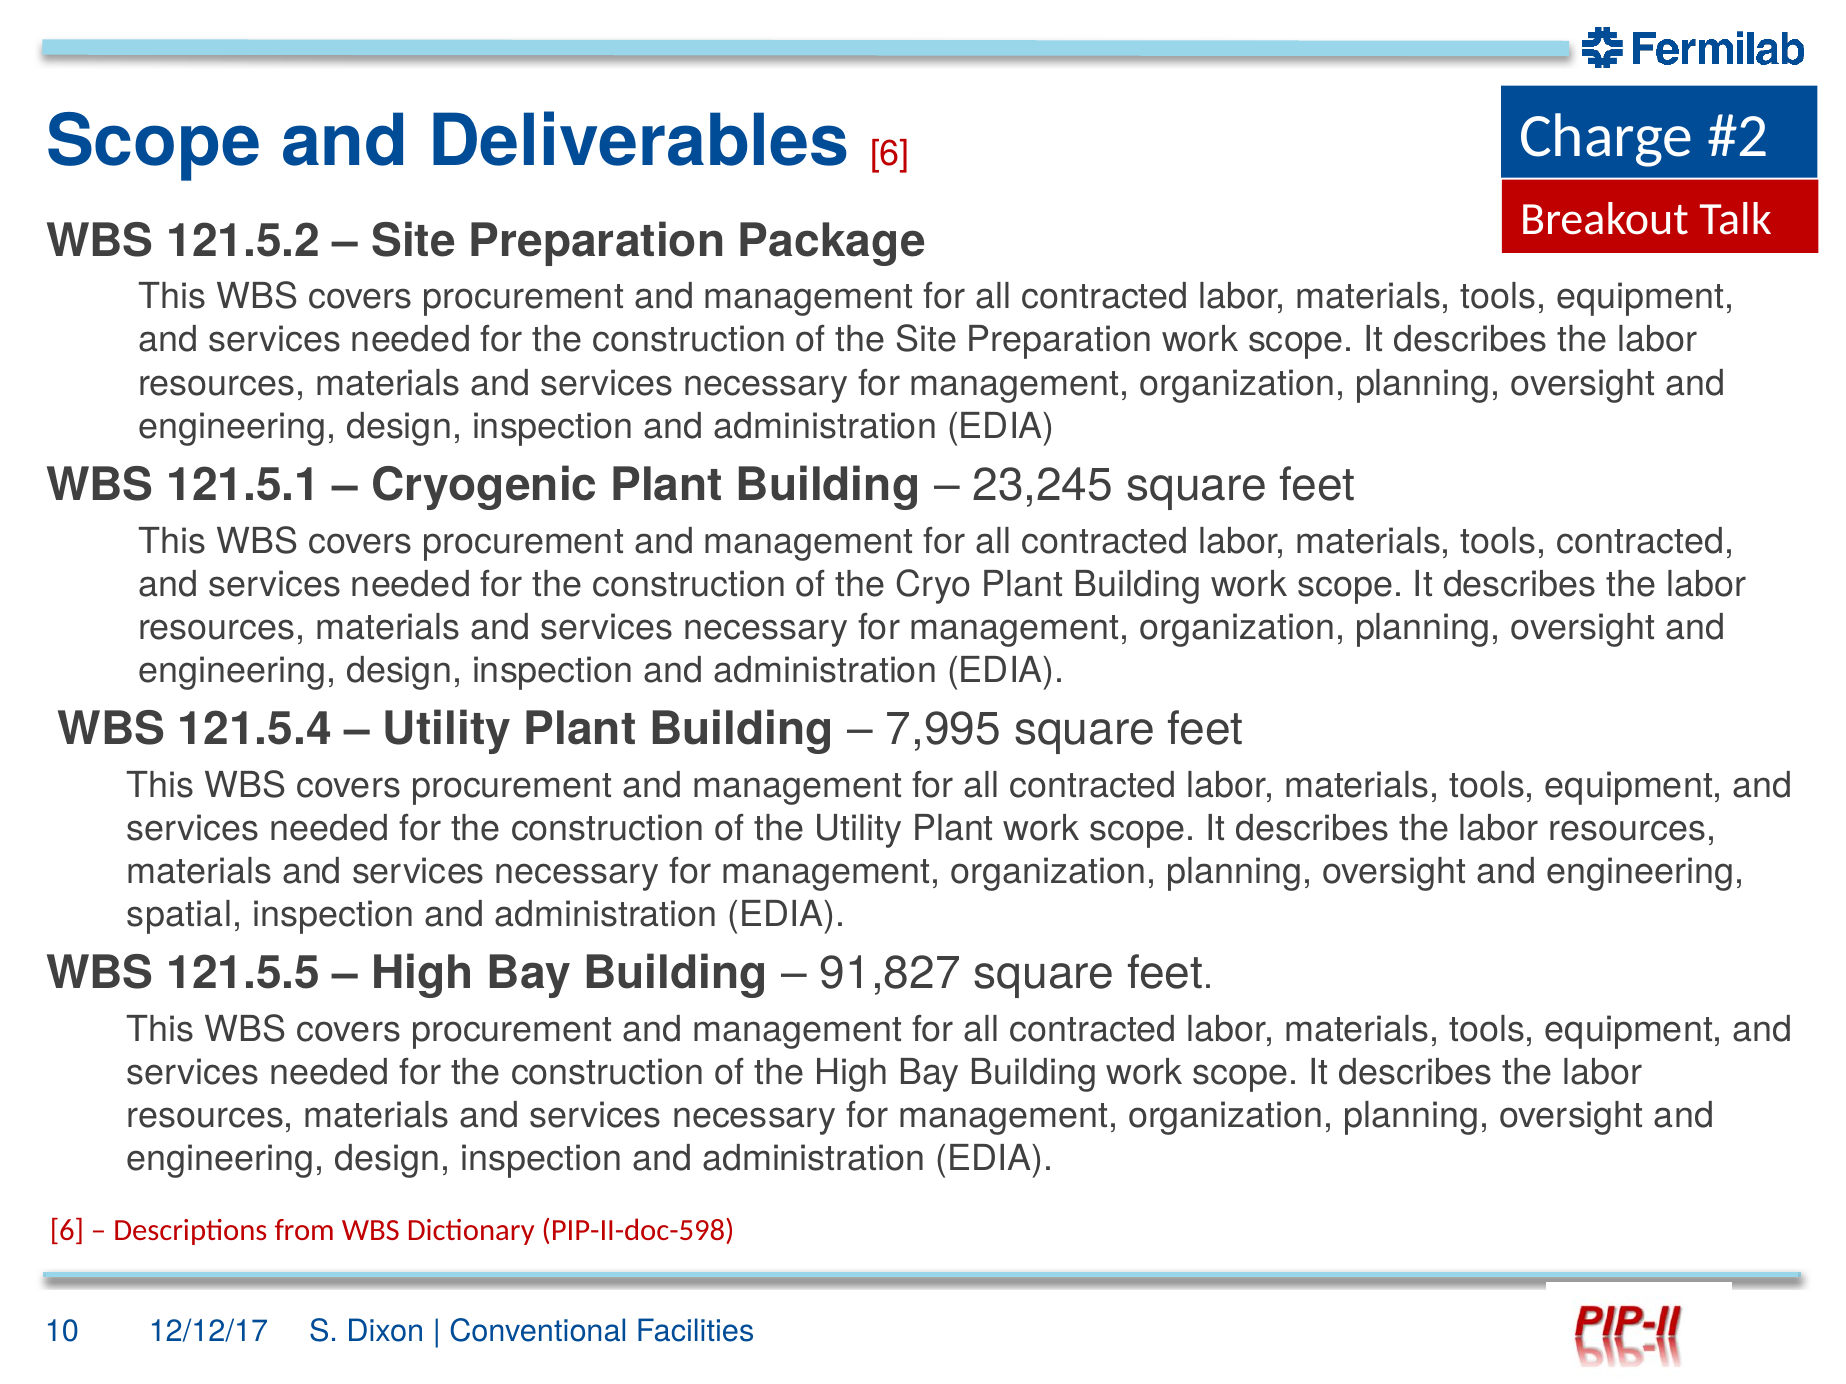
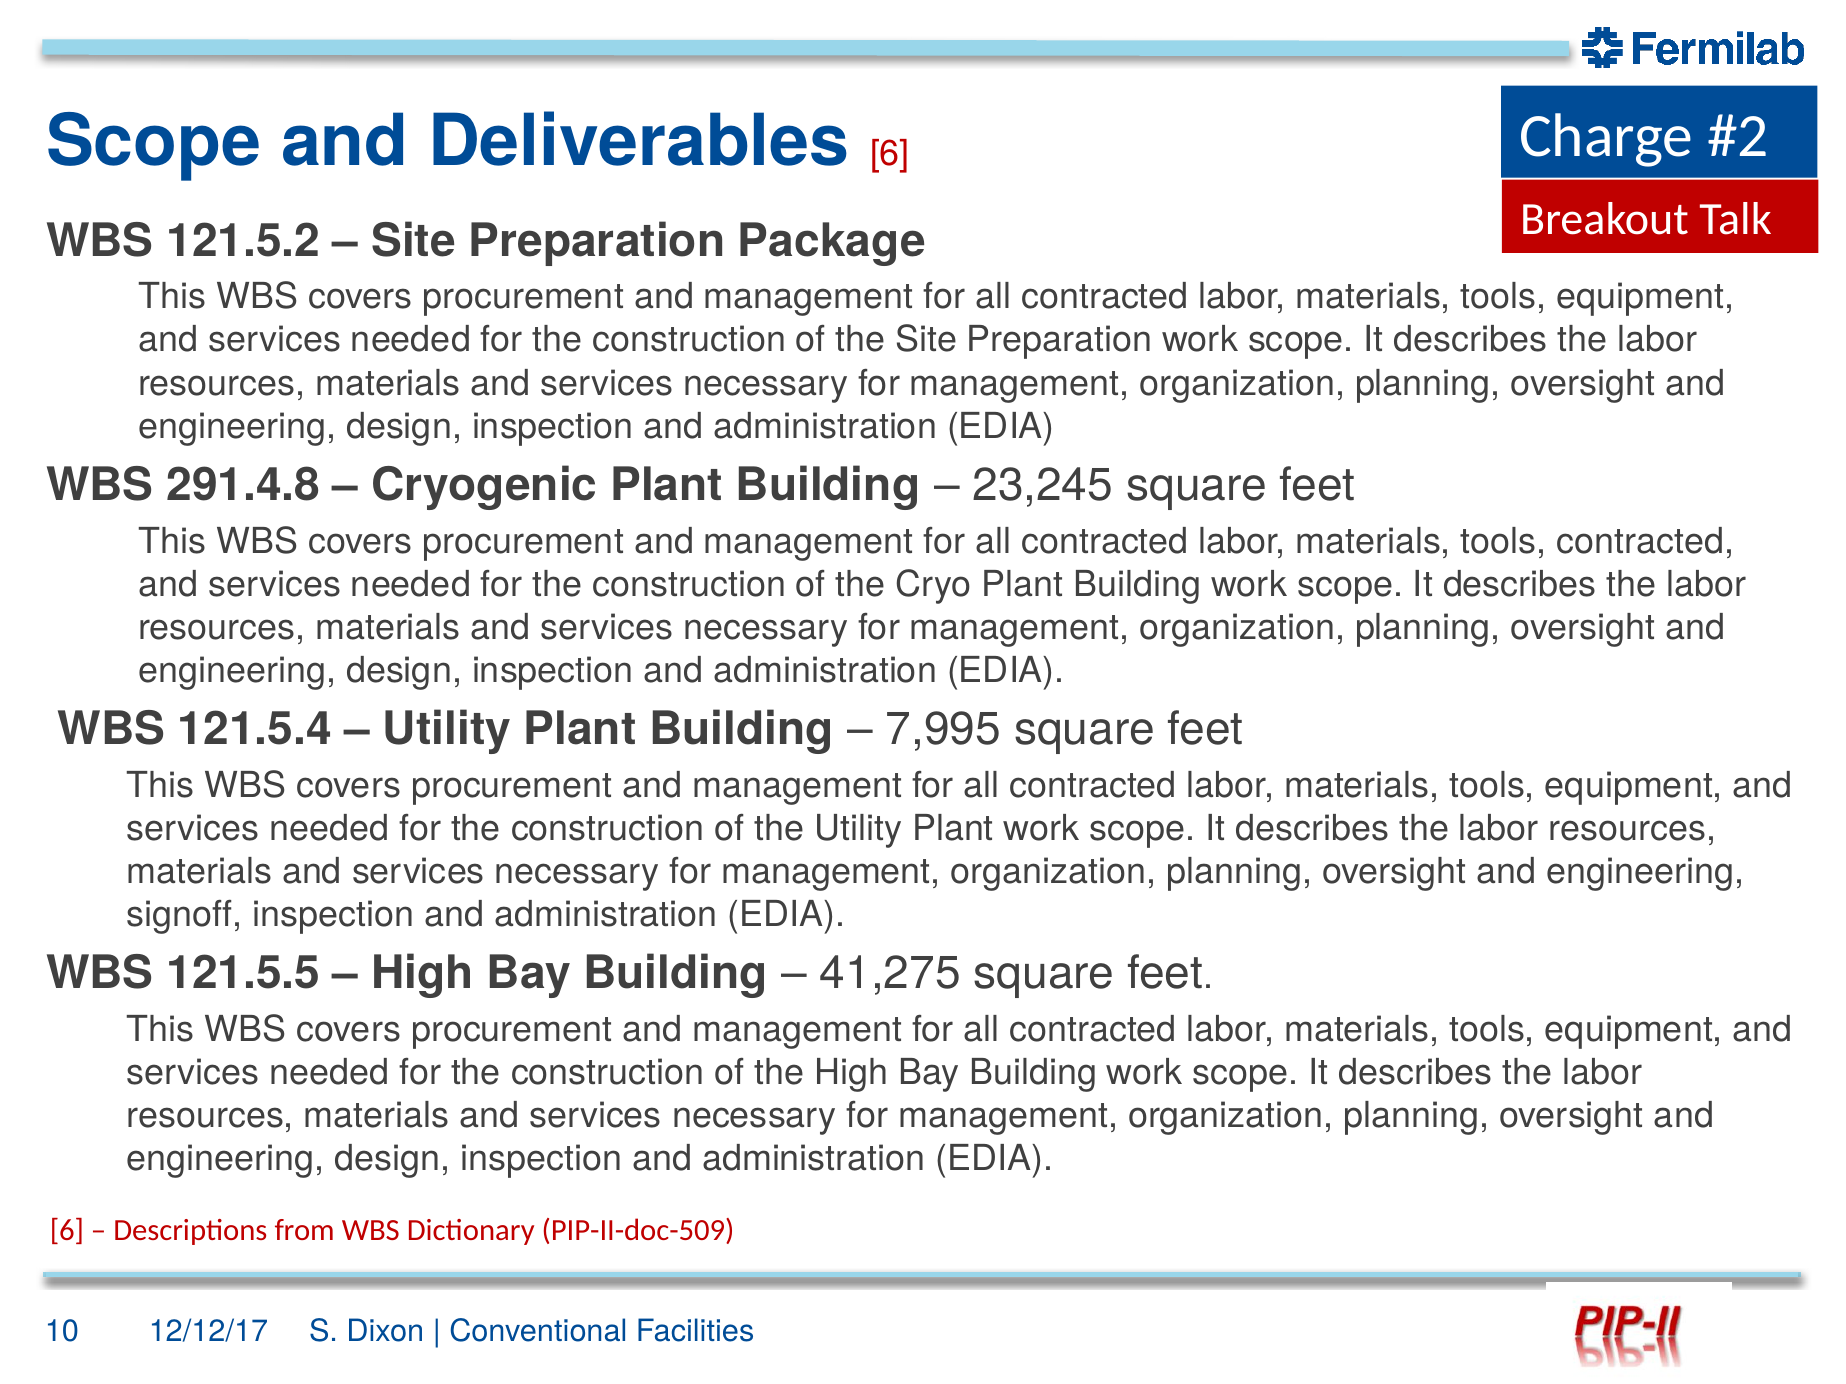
121.5.1: 121.5.1 -> 291.4.8
spatial: spatial -> signoff
91,827: 91,827 -> 41,275
PIP-II-doc-598: PIP-II-doc-598 -> PIP-II-doc-509
